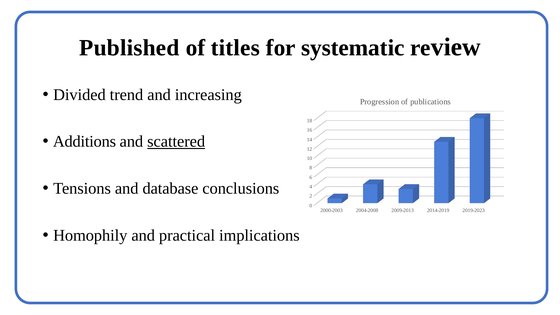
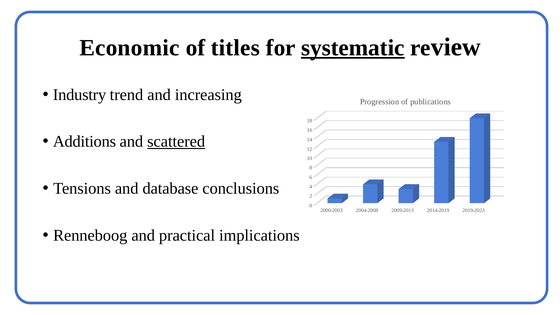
Published: Published -> Economic
systematic underline: none -> present
Divided: Divided -> Industry
Homophily: Homophily -> Renneboog
